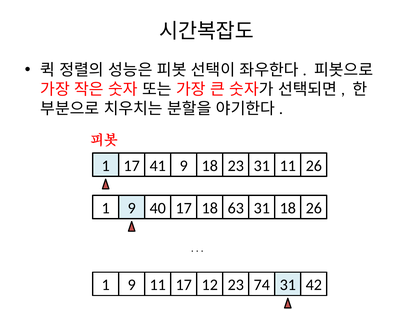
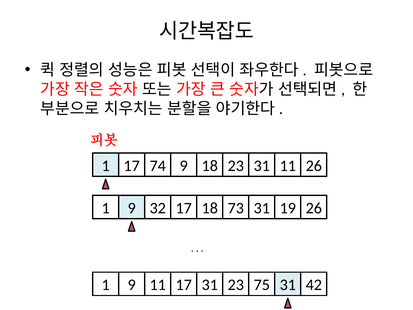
41: 41 -> 74
40: 40 -> 32
63: 63 -> 73
31 18: 18 -> 19
17 12: 12 -> 31
74: 74 -> 75
